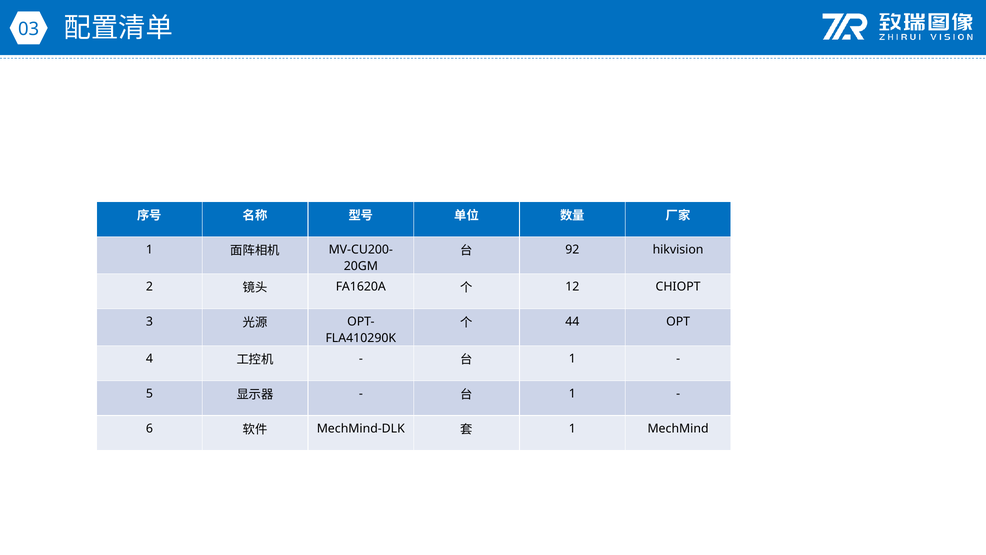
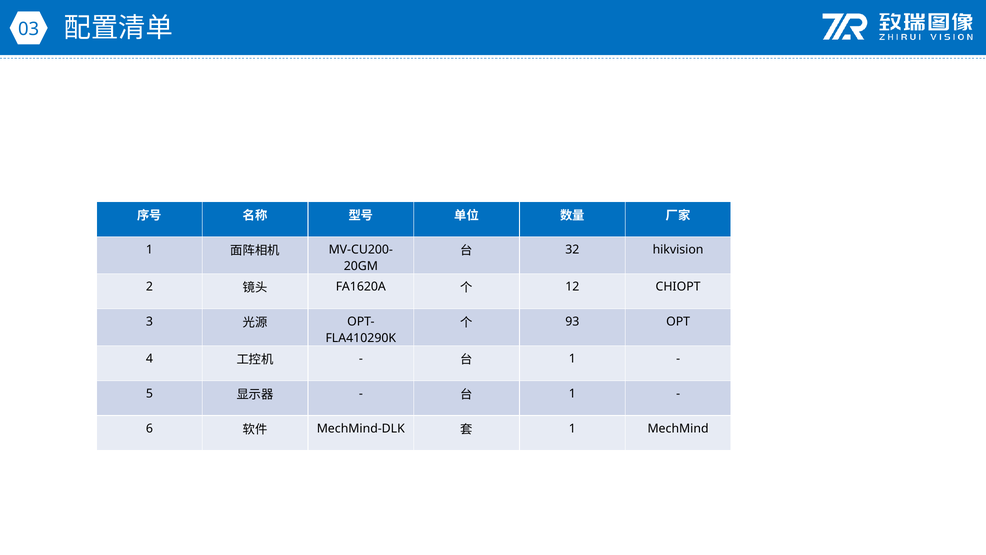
92: 92 -> 32
44: 44 -> 93
